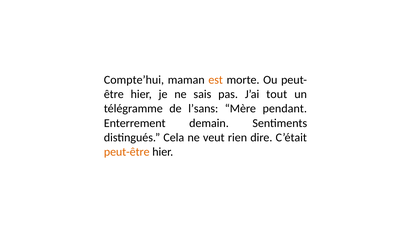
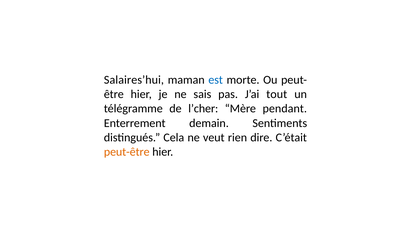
Compte’hui: Compte’hui -> Salaires’hui
est colour: orange -> blue
l’sans: l’sans -> l’cher
